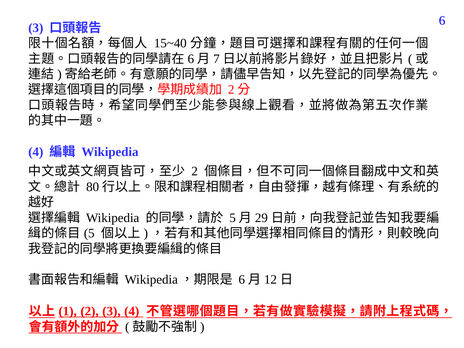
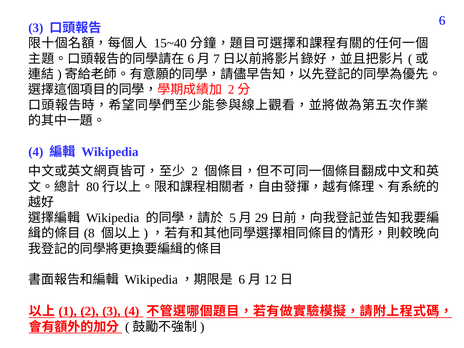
5: 5 -> 8
